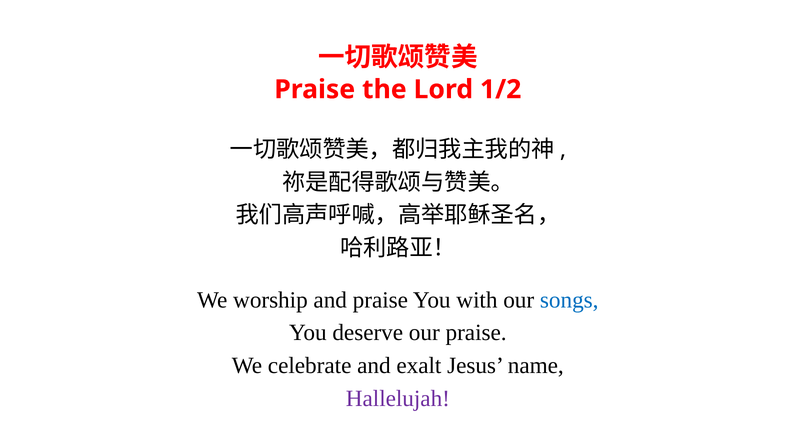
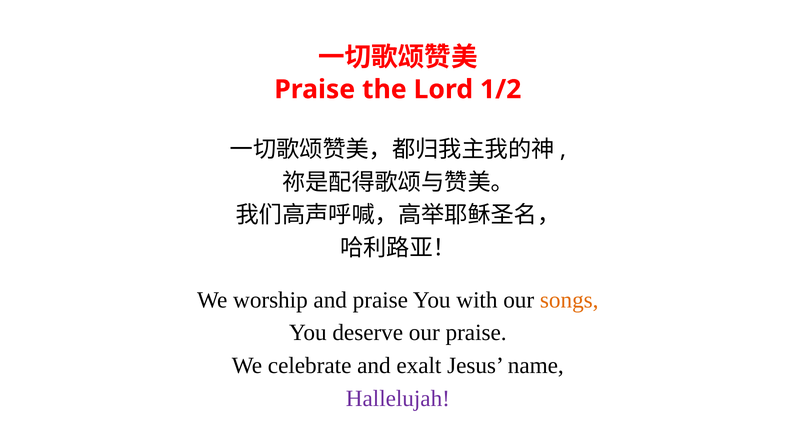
songs colour: blue -> orange
